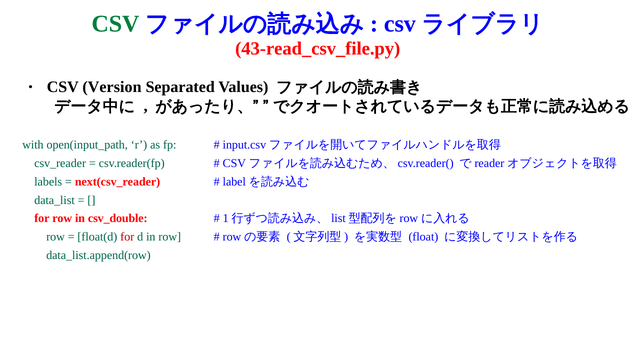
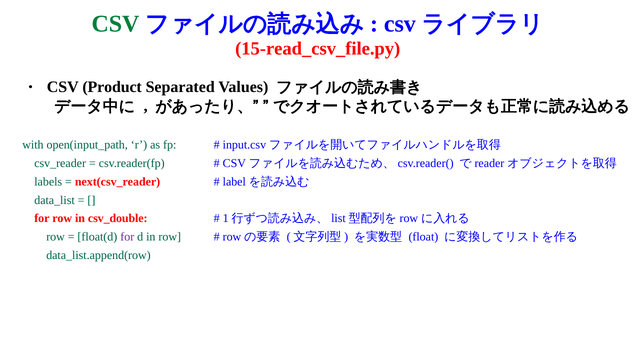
43-read_csv_file.py: 43-read_csv_file.py -> 15-read_csv_file.py
Version: Version -> Product
for at (127, 237) colour: red -> purple
